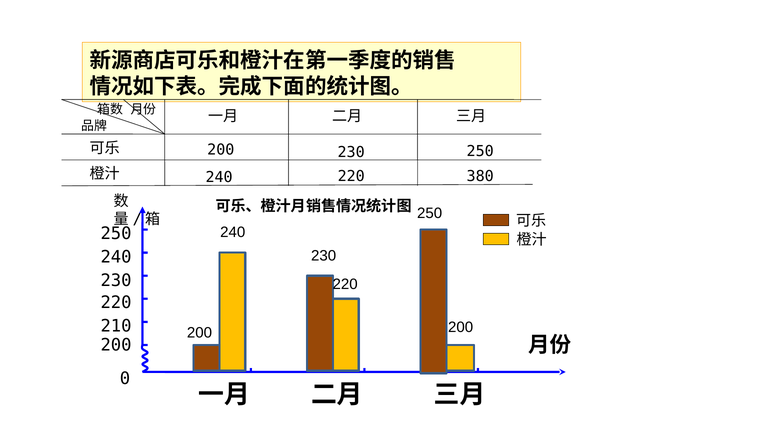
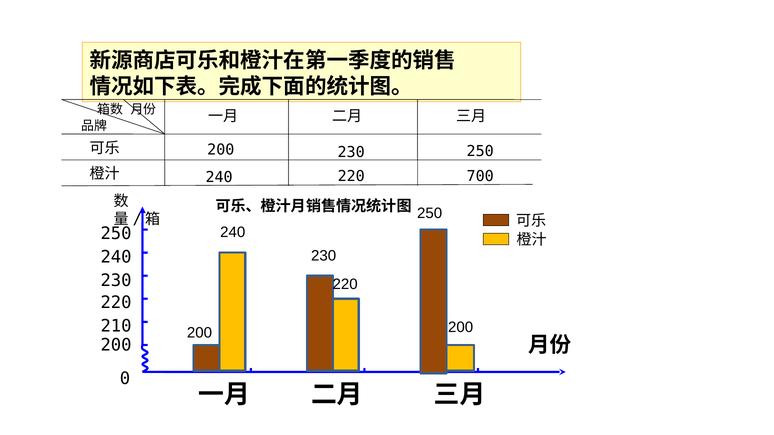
380: 380 -> 700
